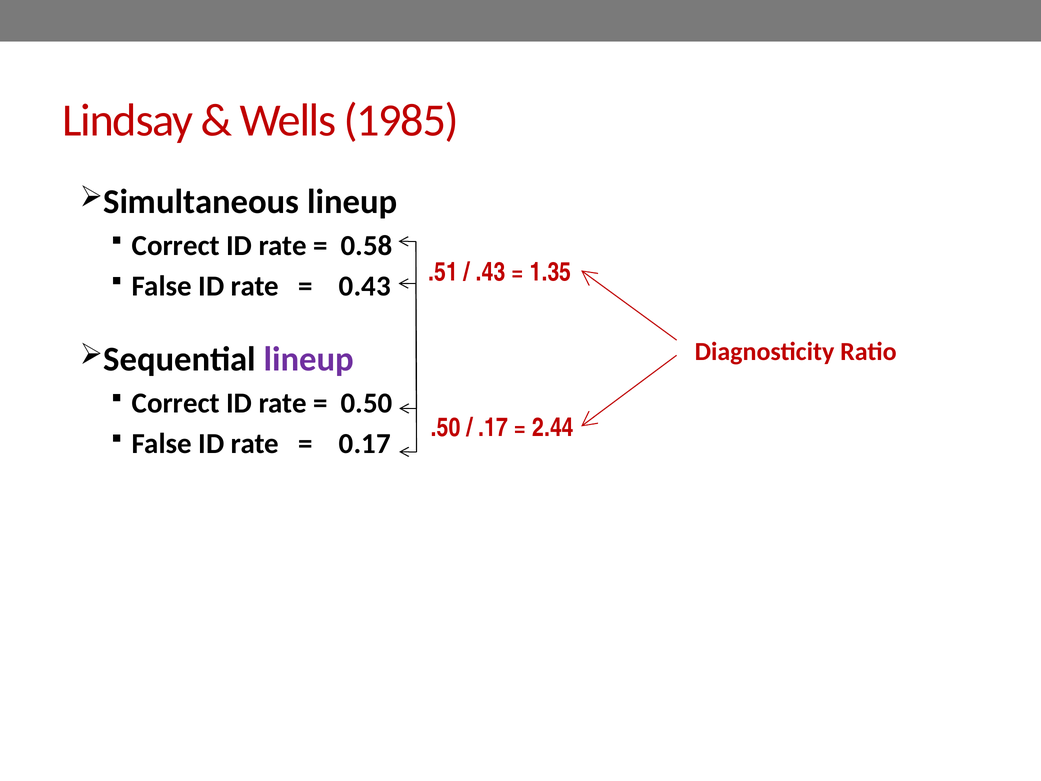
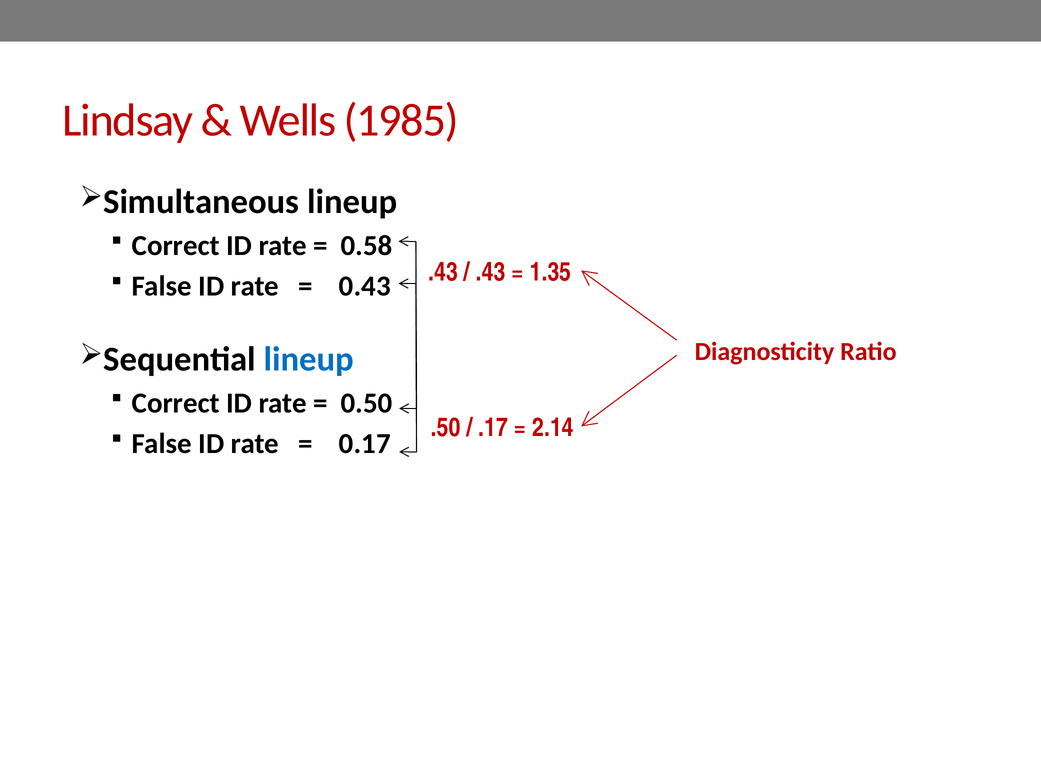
.51 at (443, 272): .51 -> .43
lineup at (309, 359) colour: purple -> blue
2.44: 2.44 -> 2.14
